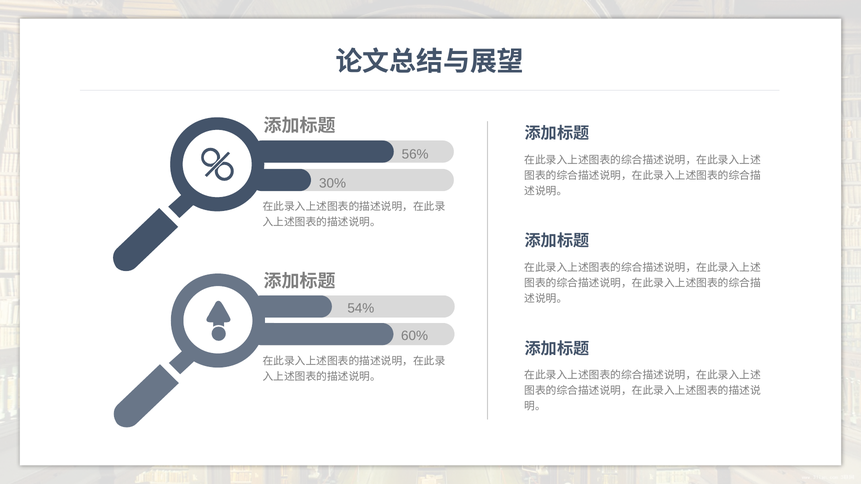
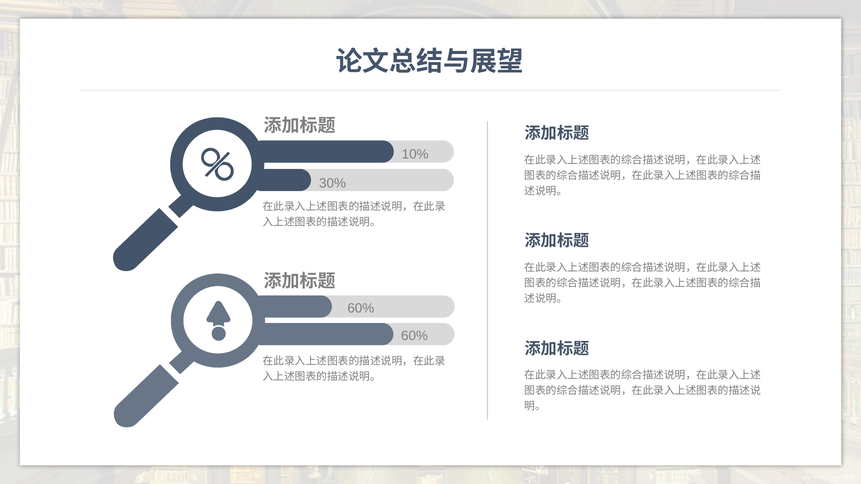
56%: 56% -> 10%
54% at (361, 308): 54% -> 60%
